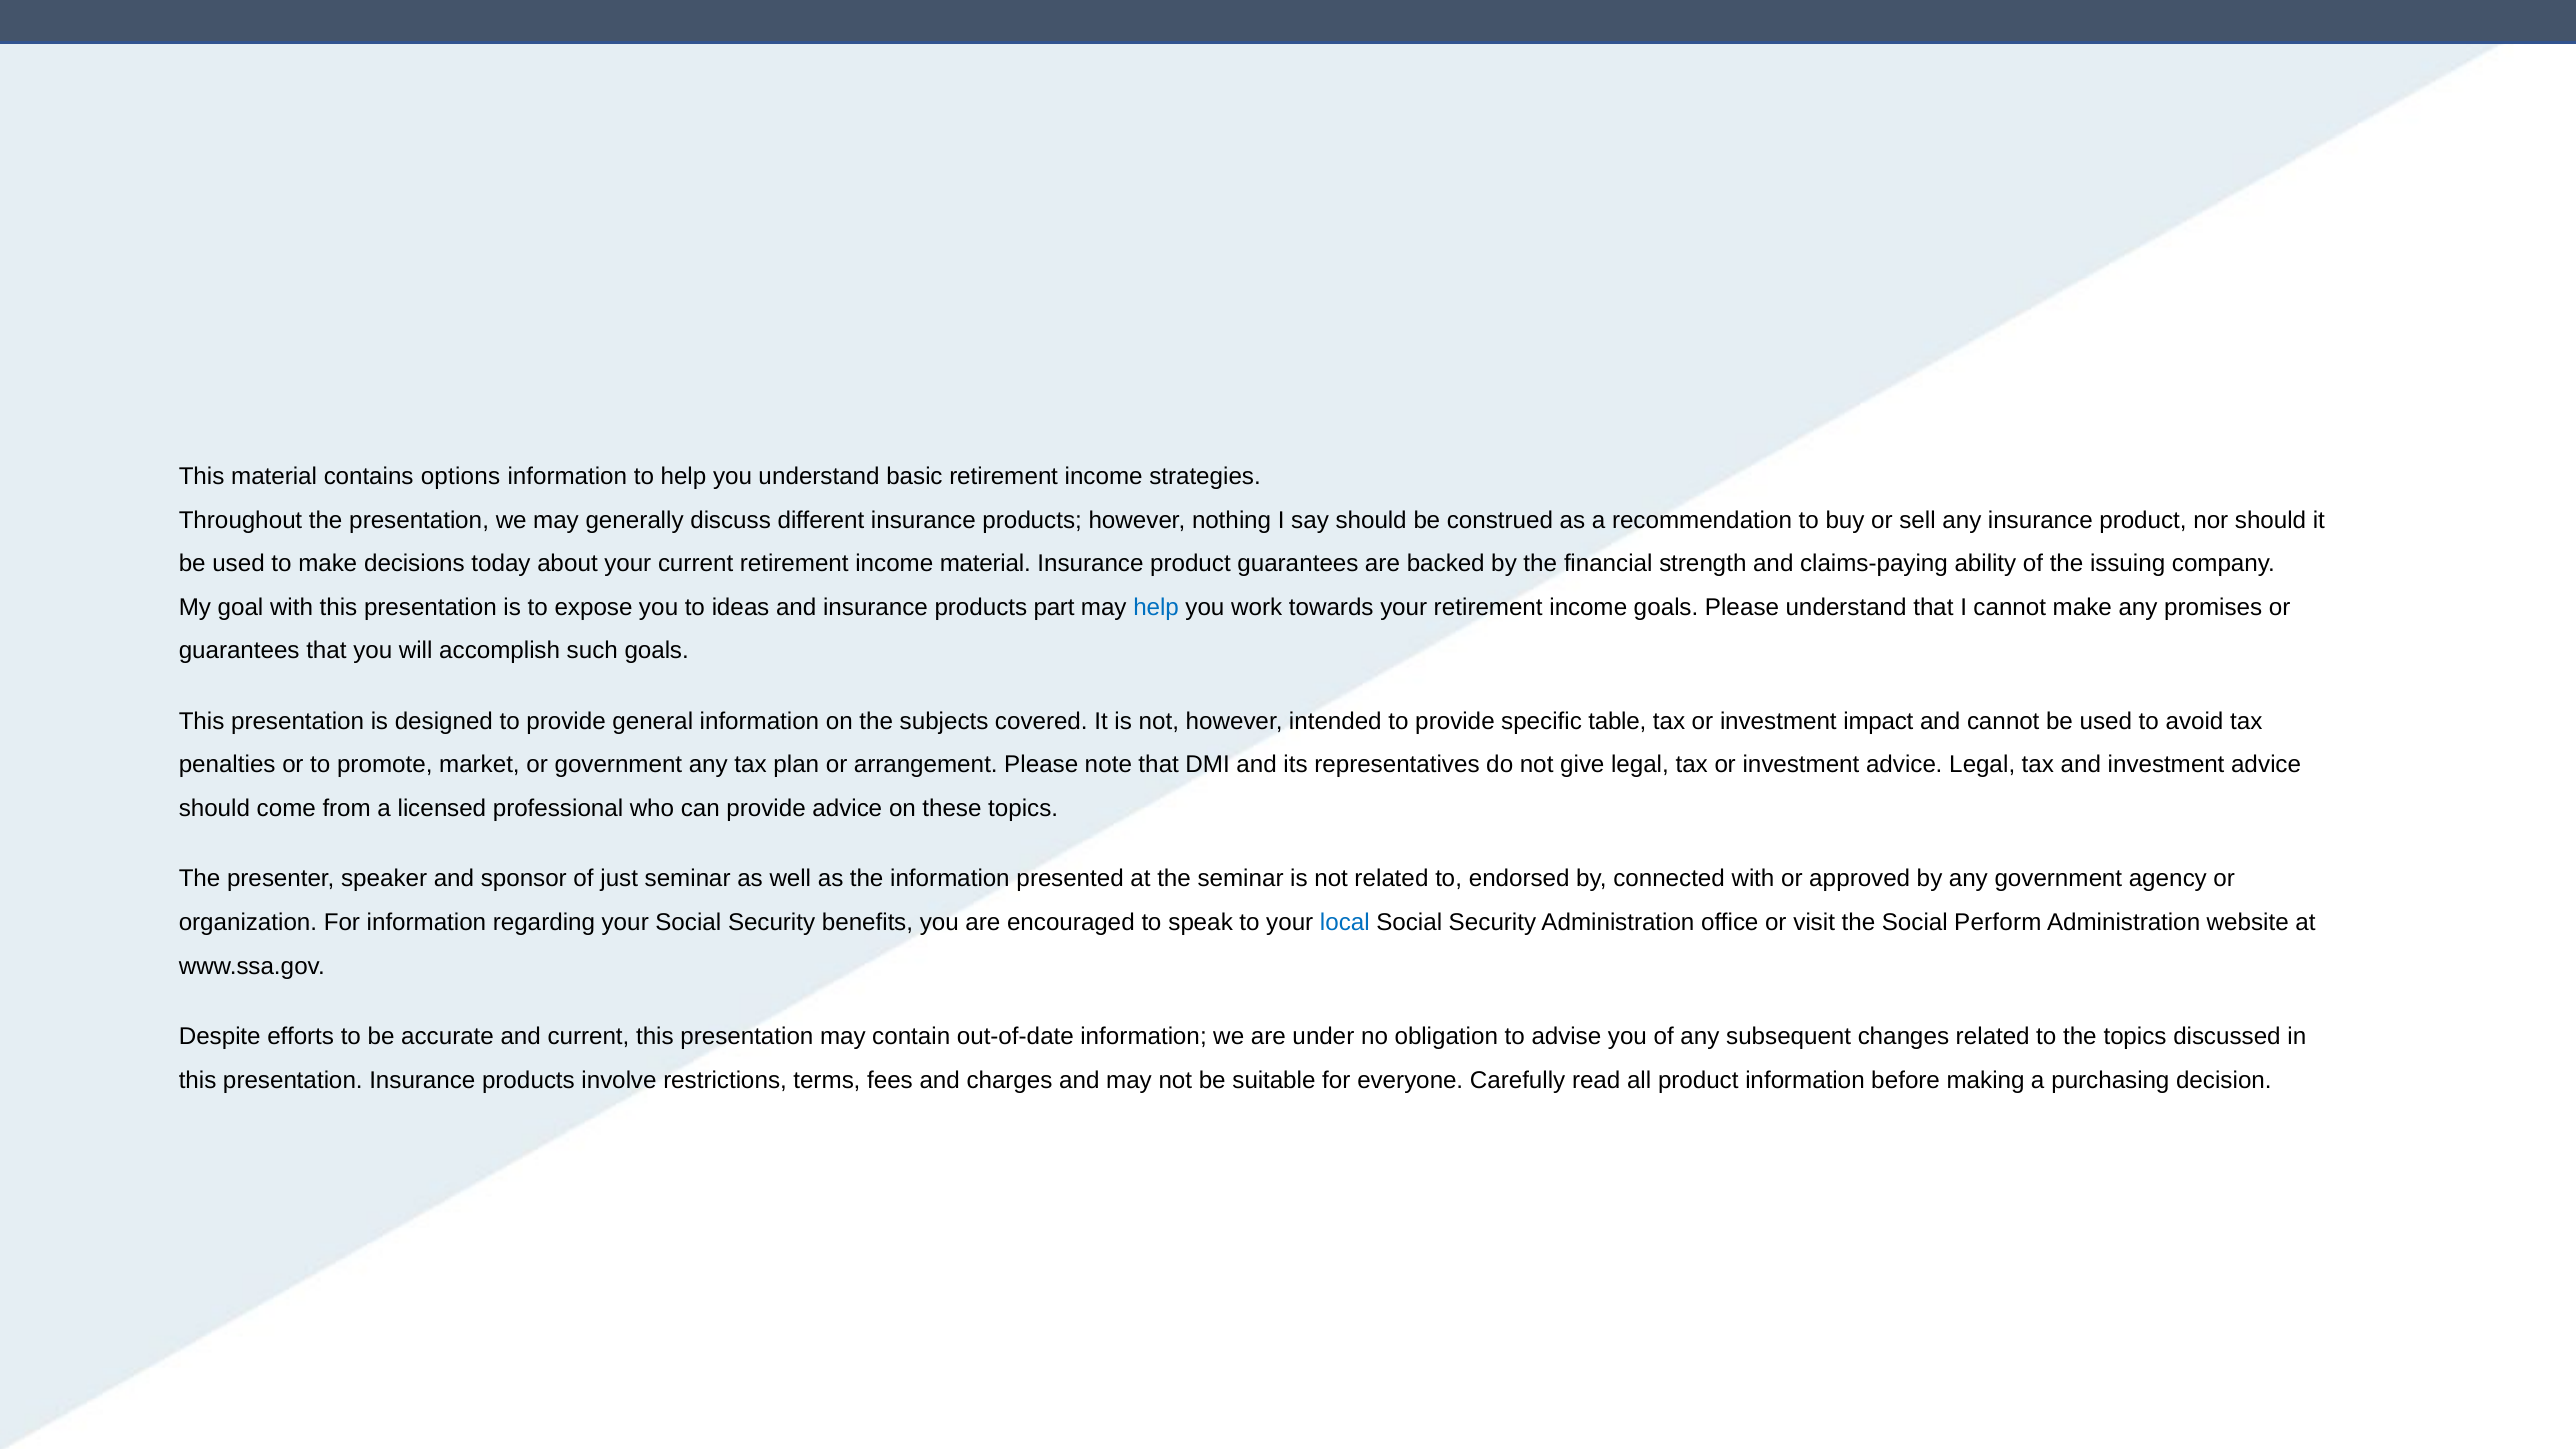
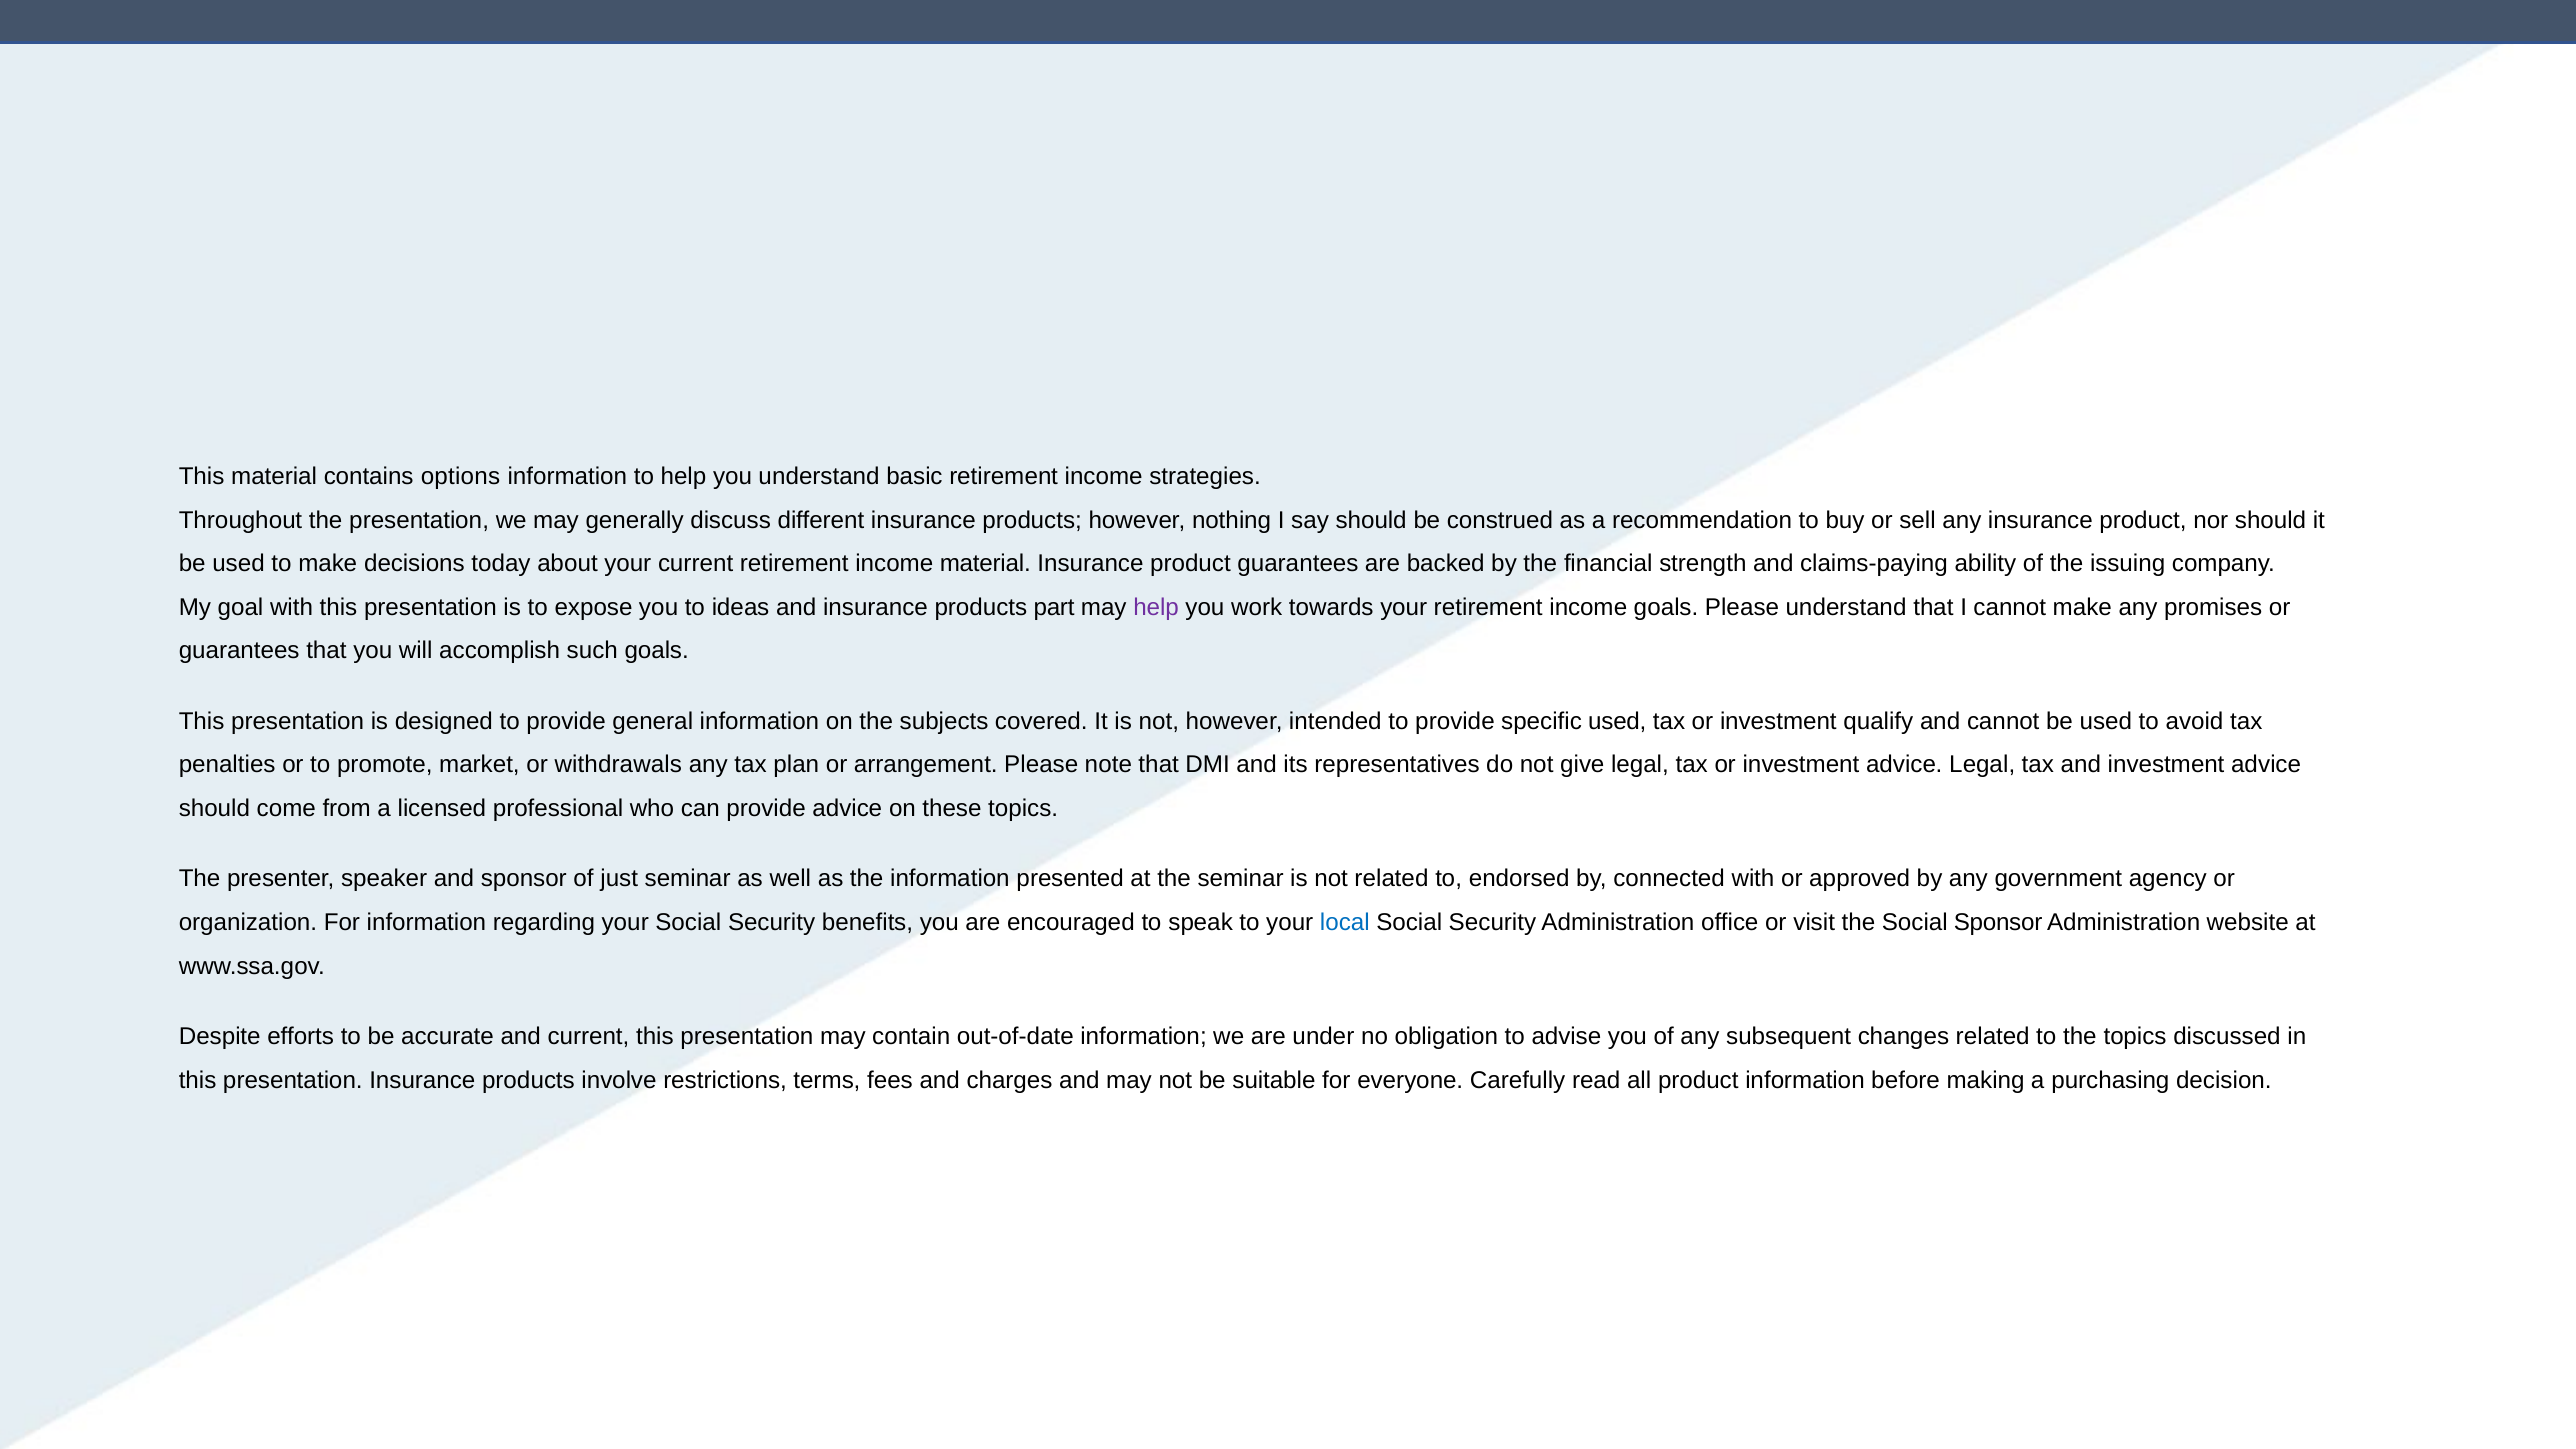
help at (1156, 607) colour: blue -> purple
specific table: table -> used
impact: impact -> qualify
or government: government -> withdrawals
Social Perform: Perform -> Sponsor
